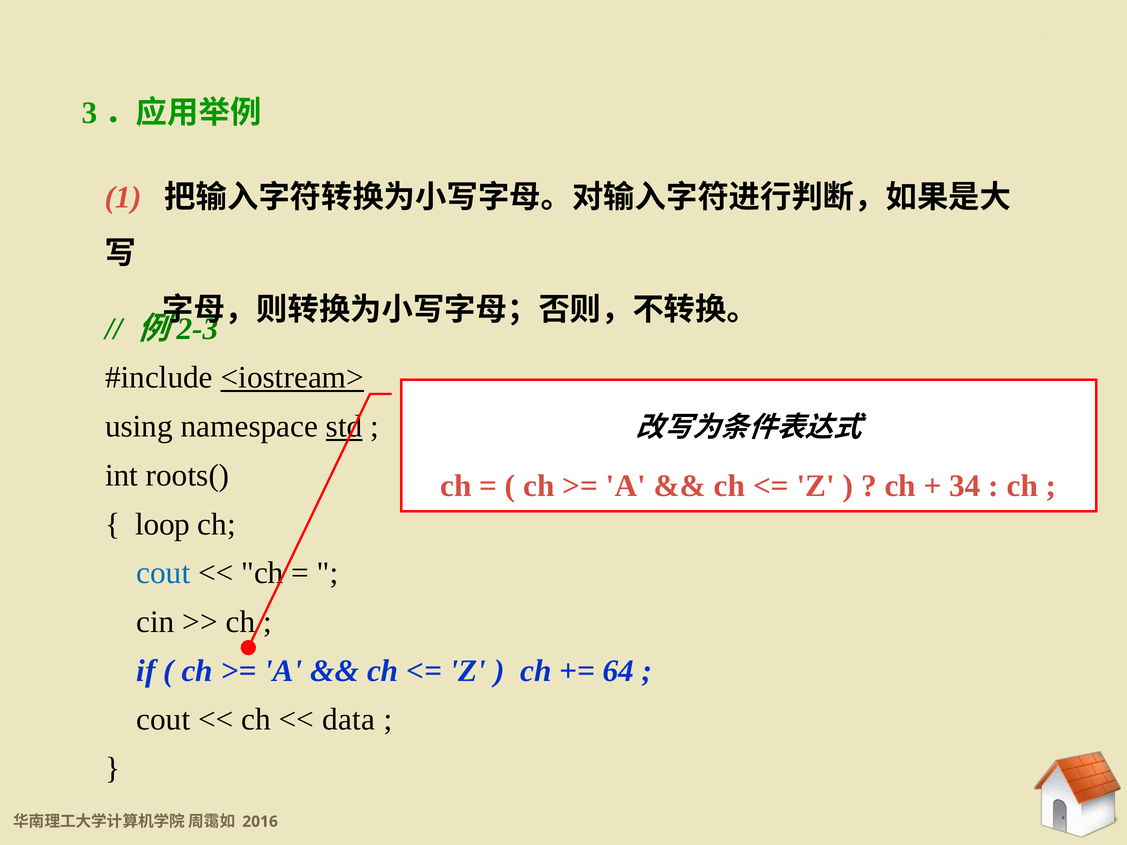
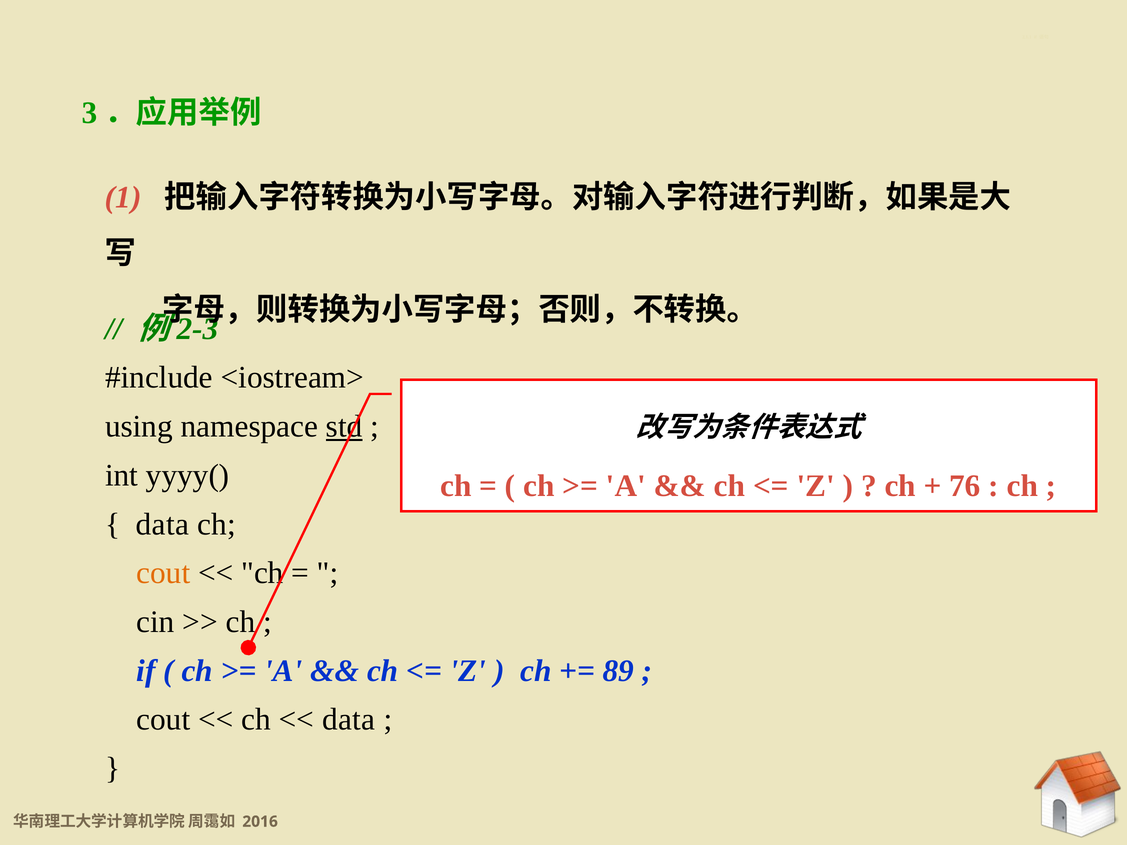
<iostream> underline: present -> none
roots(: roots( -> yyyy(
34: 34 -> 76
loop at (163, 524): loop -> data
cout at (163, 573) colour: blue -> orange
64: 64 -> 89
